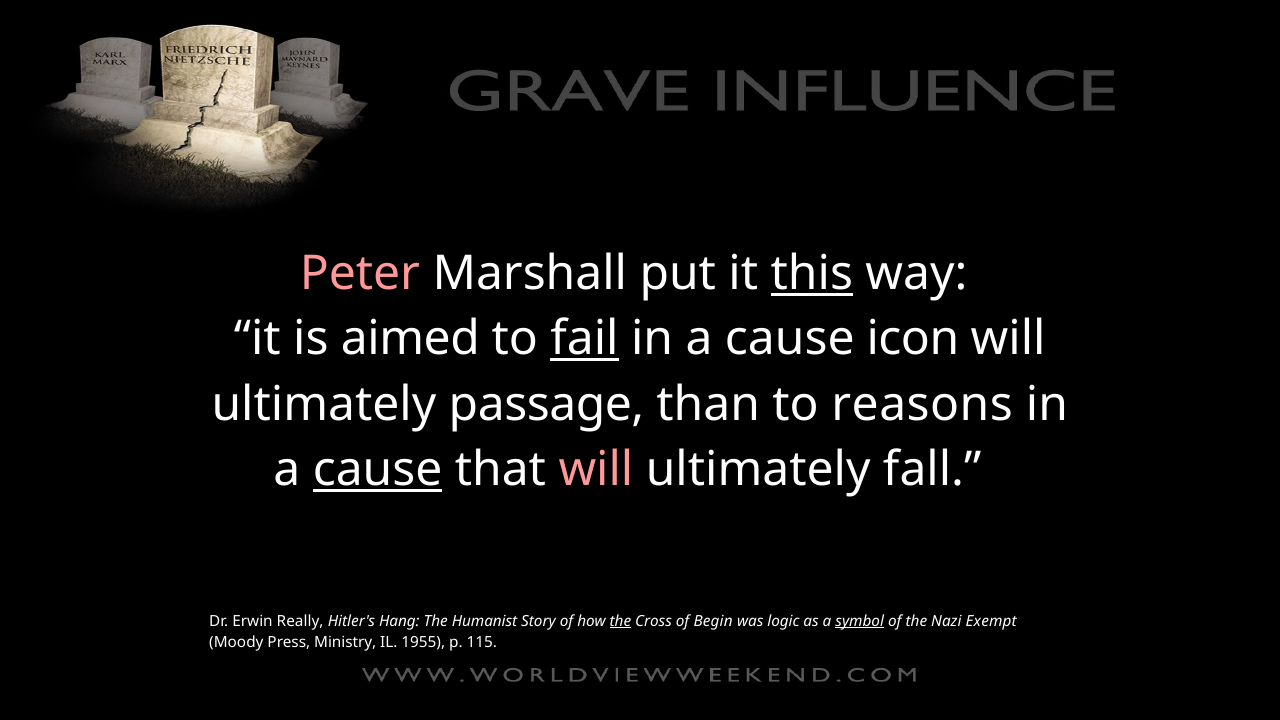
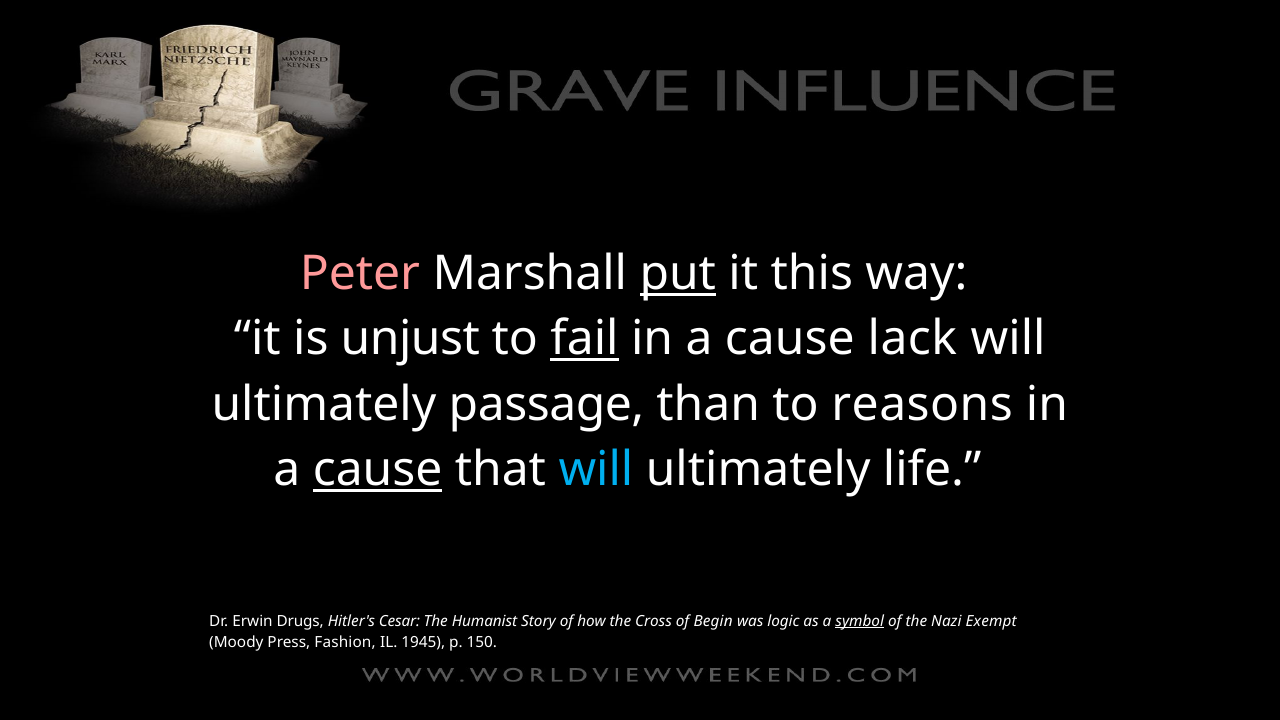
put underline: none -> present
this underline: present -> none
aimed: aimed -> unjust
icon: icon -> lack
will at (596, 470) colour: pink -> light blue
fall: fall -> life
Really: Really -> Drugs
Hang: Hang -> Cesar
the at (620, 621) underline: present -> none
Ministry: Ministry -> Fashion
1955: 1955 -> 1945
115: 115 -> 150
